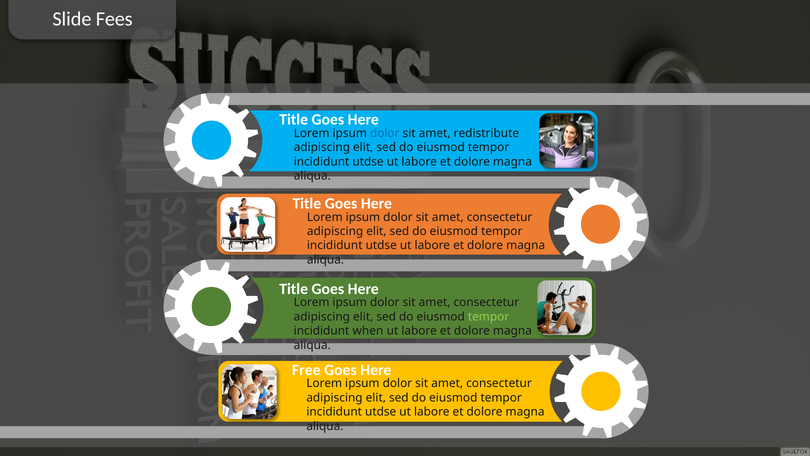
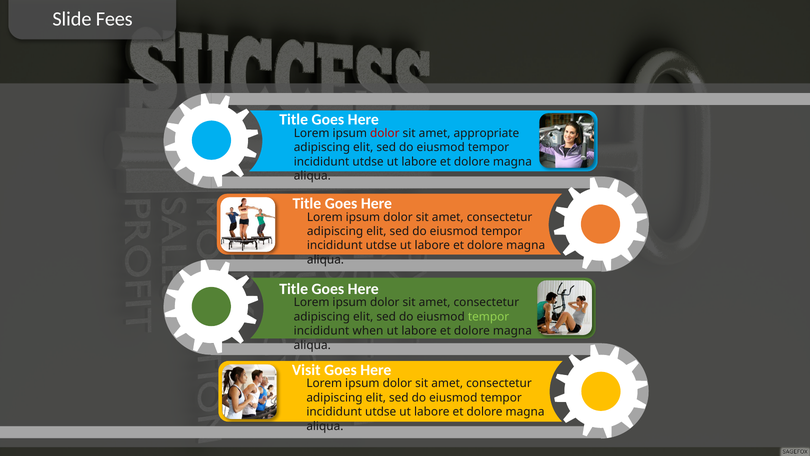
dolor at (385, 133) colour: blue -> red
redistribute: redistribute -> appropriate
Free: Free -> Visit
